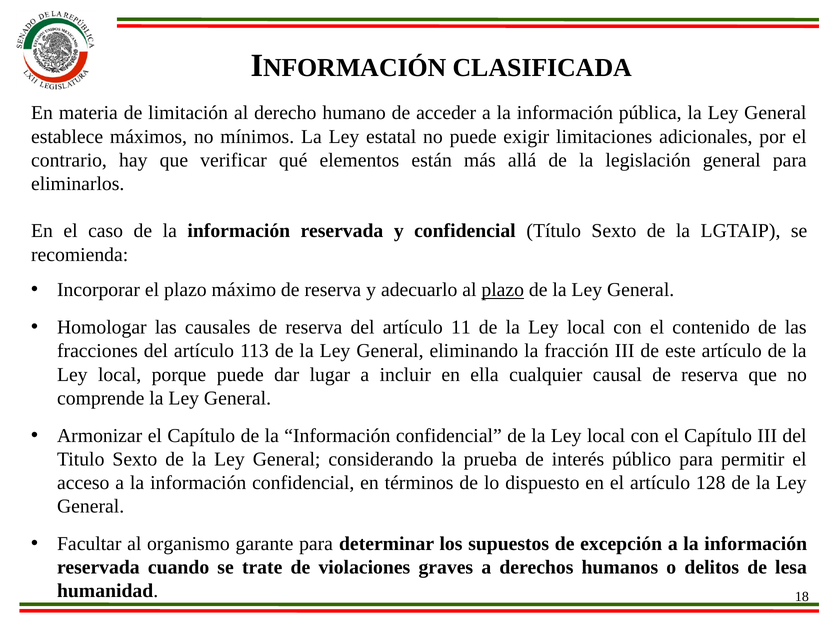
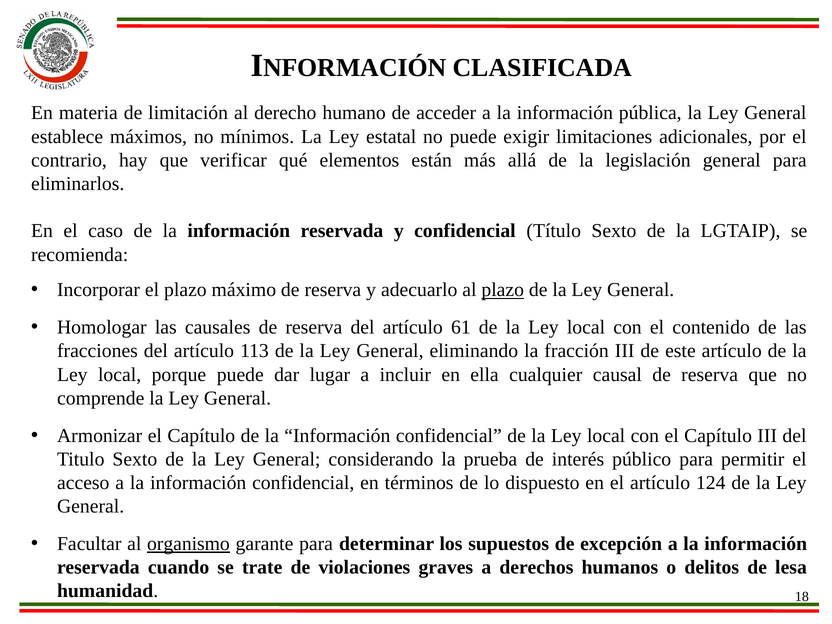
11: 11 -> 61
128: 128 -> 124
organismo underline: none -> present
